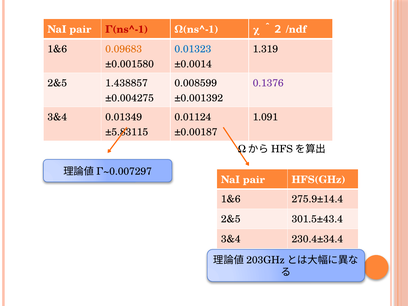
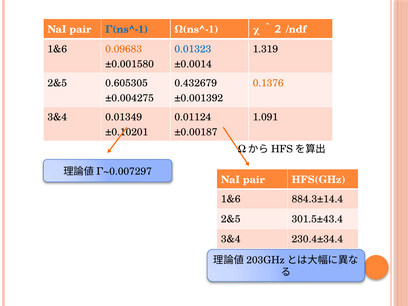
Γ(ns^-1 colour: red -> blue
1.438857: 1.438857 -> 0.605305
0.008599: 0.008599 -> 0.432679
0.1376 colour: purple -> orange
±5.83115: ±5.83115 -> ±0.10201
275.9±14.4: 275.9±14.4 -> 884.3±14.4
